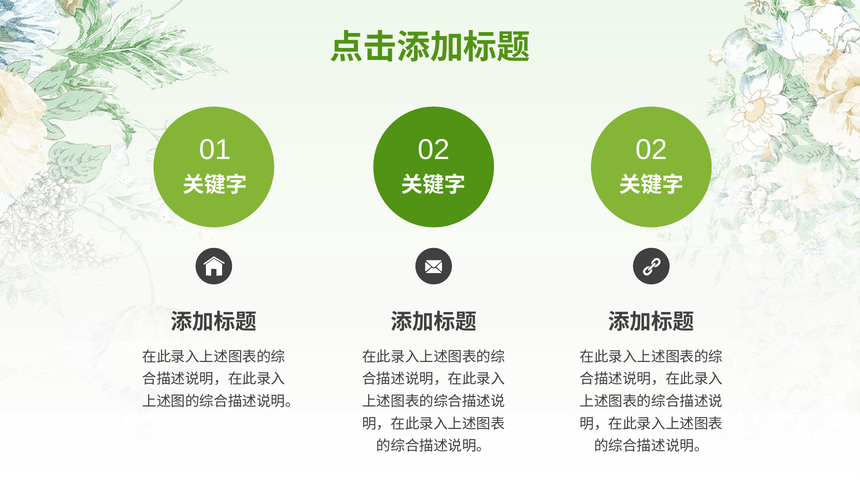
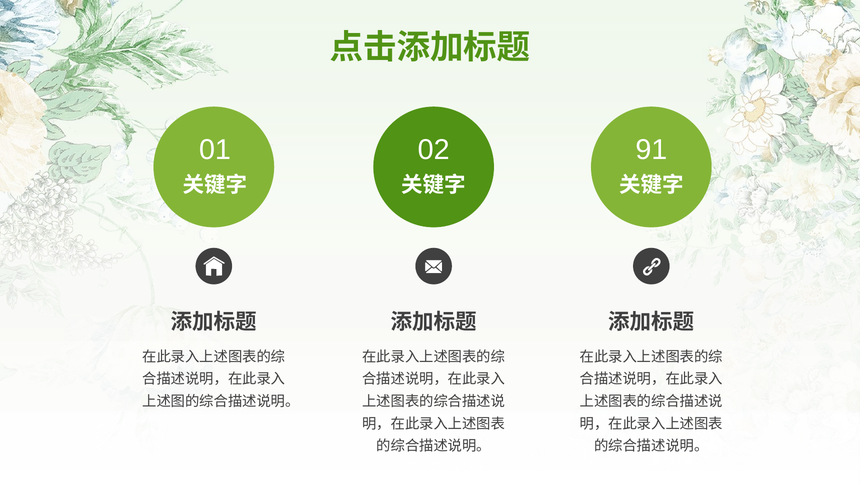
02 02: 02 -> 91
